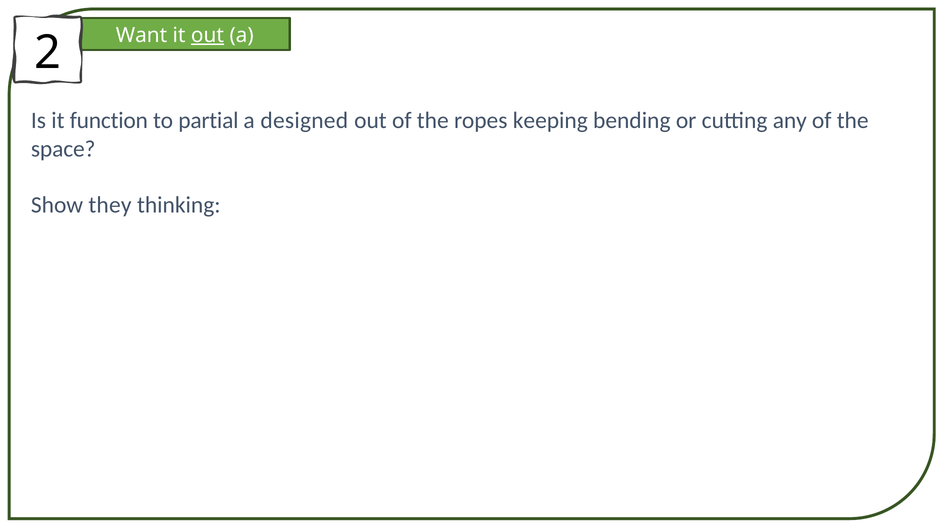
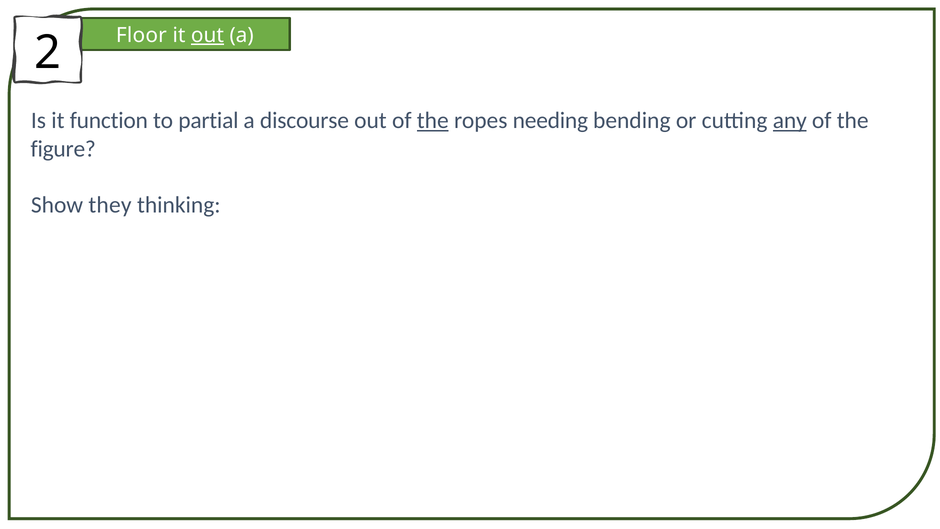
Want: Want -> Floor
designed: designed -> discourse
the at (433, 120) underline: none -> present
keeping: keeping -> needing
any underline: none -> present
space: space -> figure
